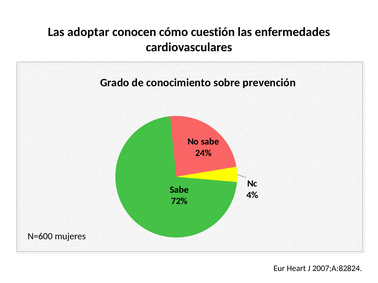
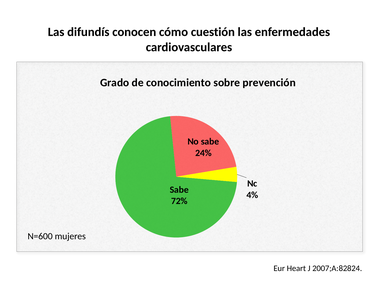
adoptar: adoptar -> difundís
